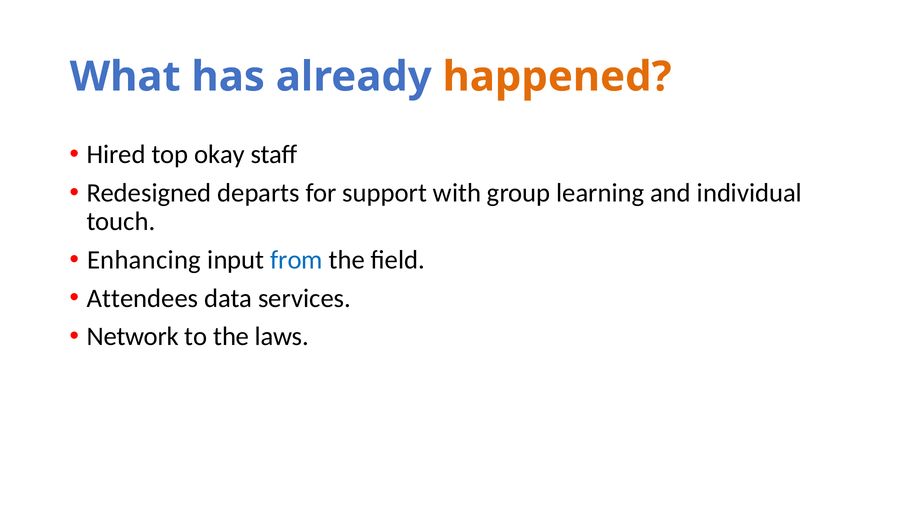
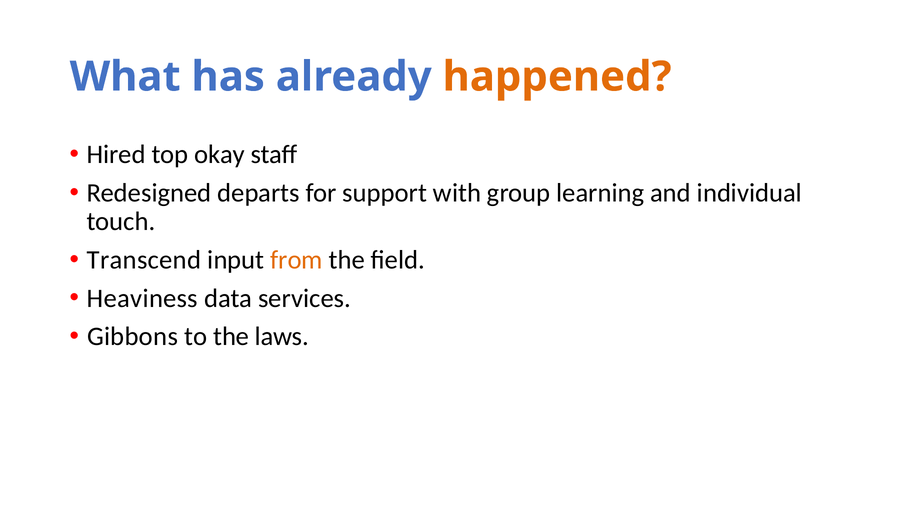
Enhancing: Enhancing -> Transcend
from colour: blue -> orange
Attendees: Attendees -> Heaviness
Network: Network -> Gibbons
